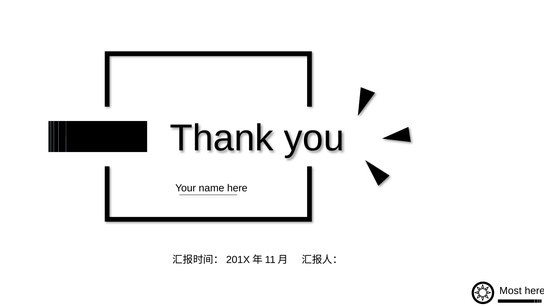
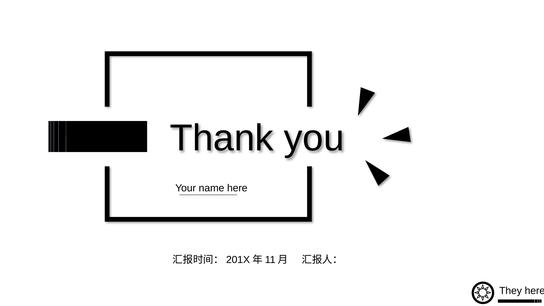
Most: Most -> They
